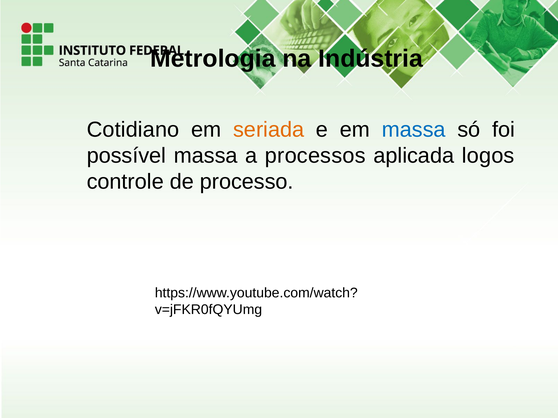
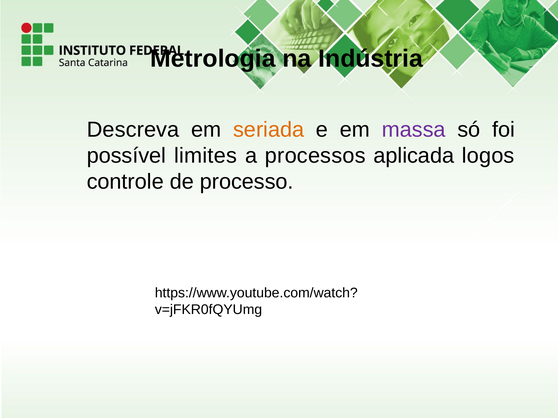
Cotidiano: Cotidiano -> Descreva
massa at (414, 130) colour: blue -> purple
possível massa: massa -> limites
